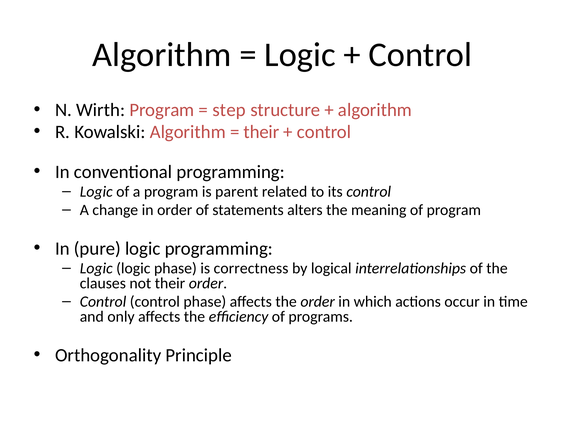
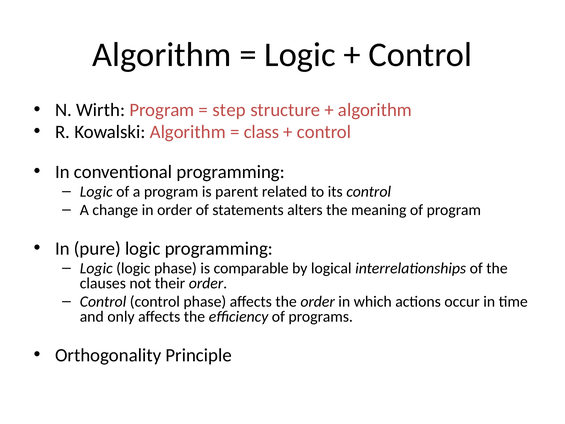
their at (261, 132): their -> class
correctness: correctness -> comparable
